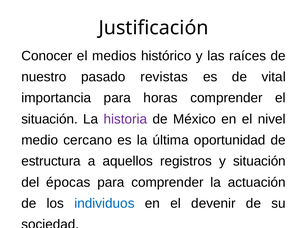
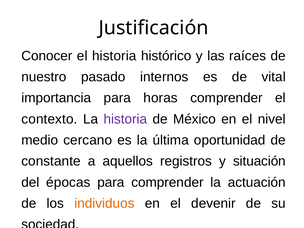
el medios: medios -> historia
revistas: revistas -> internos
situación at (50, 119): situación -> contexto
estructura: estructura -> constante
individuos colour: blue -> orange
